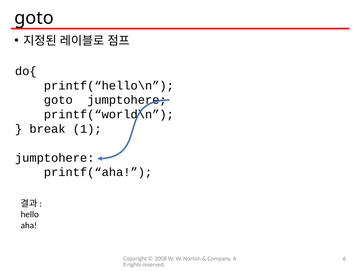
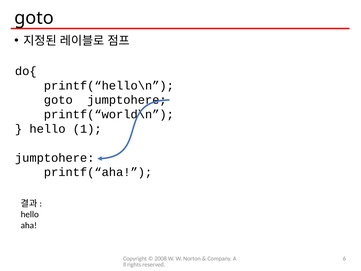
break at (47, 129): break -> hello
